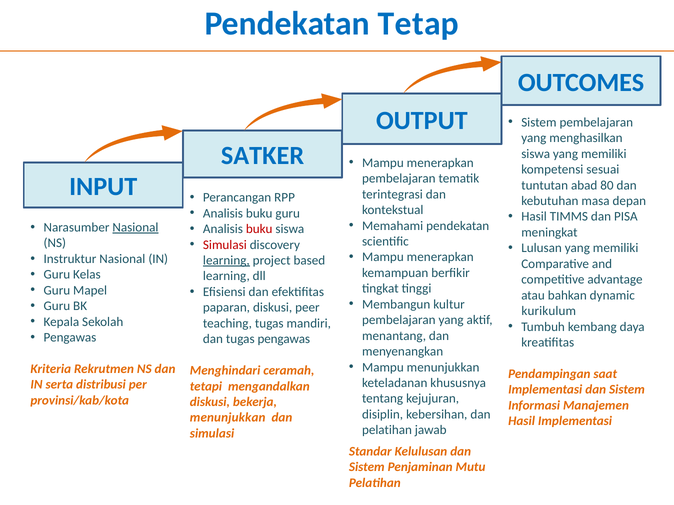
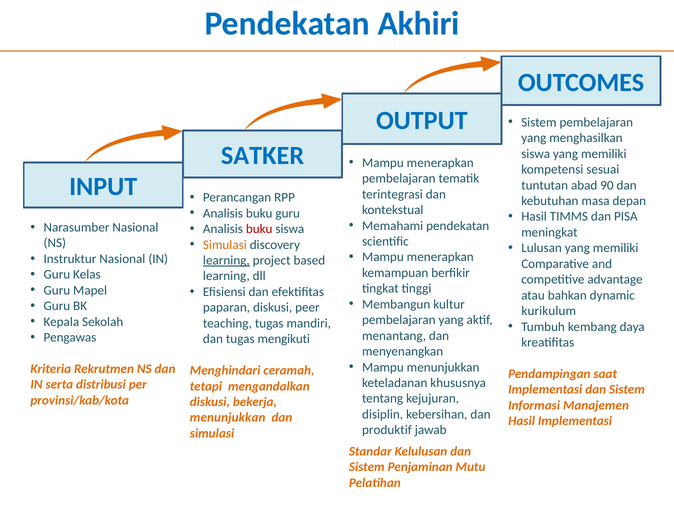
Tetap: Tetap -> Akhiri
80: 80 -> 90
Nasional at (135, 228) underline: present -> none
Simulasi at (225, 245) colour: red -> orange
tugas pengawas: pengawas -> mengikuti
pelatihan at (387, 431): pelatihan -> produktif
